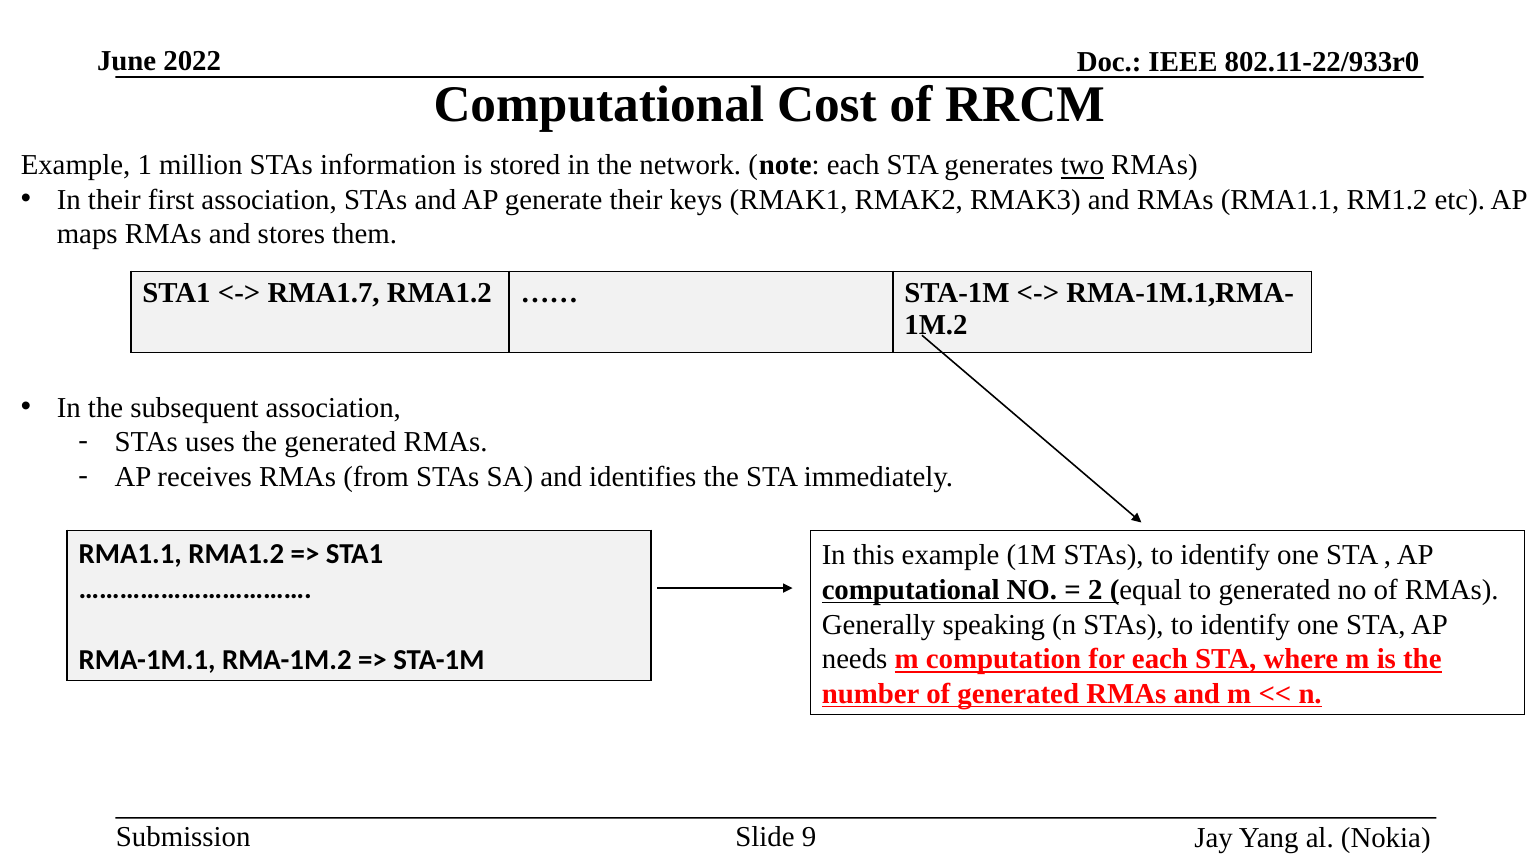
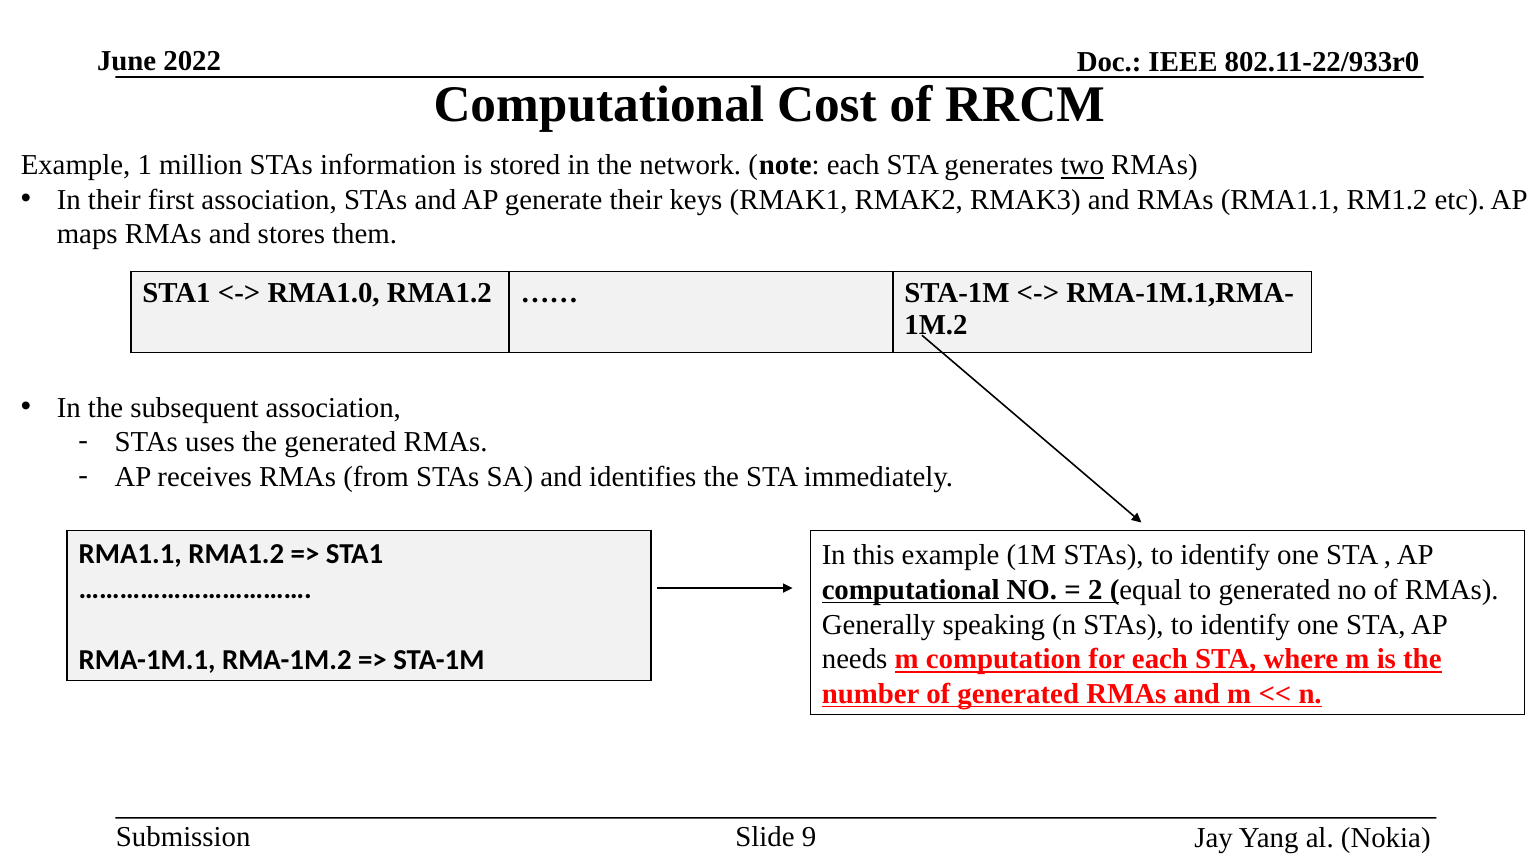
RMA1.7: RMA1.7 -> RMA1.0
